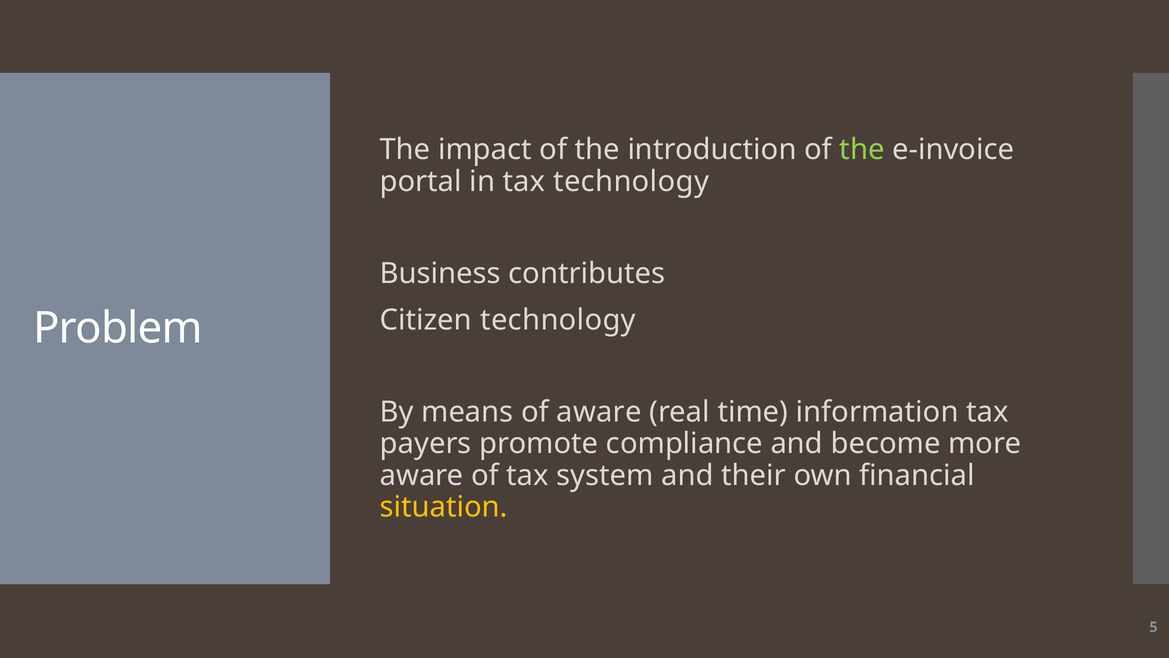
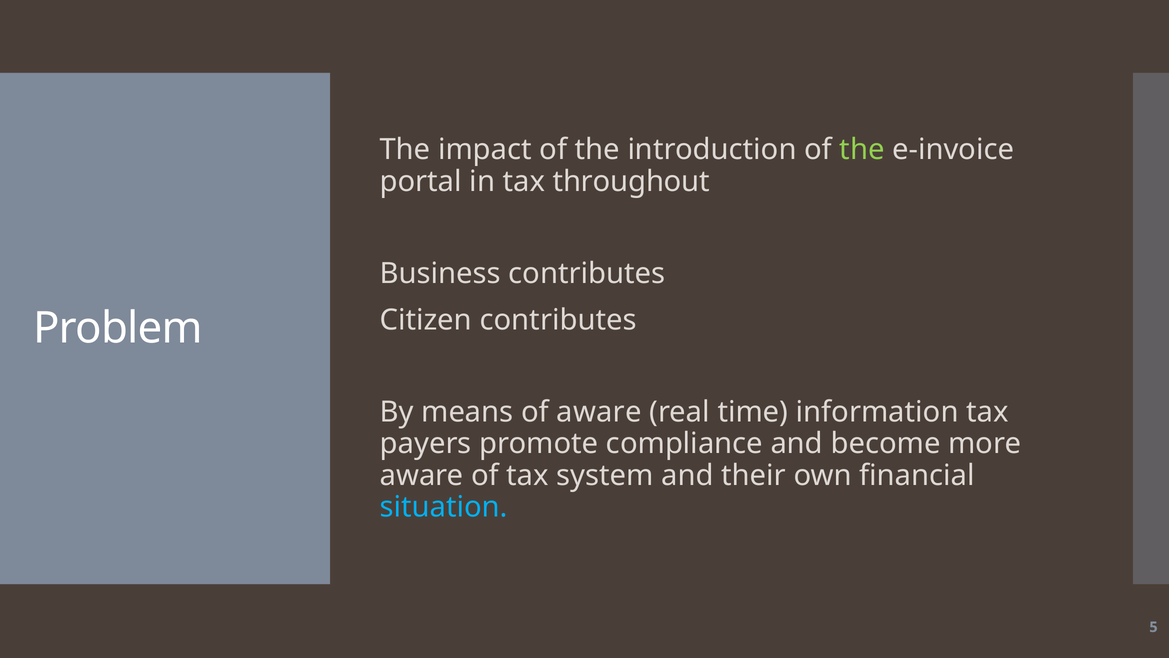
tax technology: technology -> throughout
Citizen technology: technology -> contributes
situation colour: yellow -> light blue
